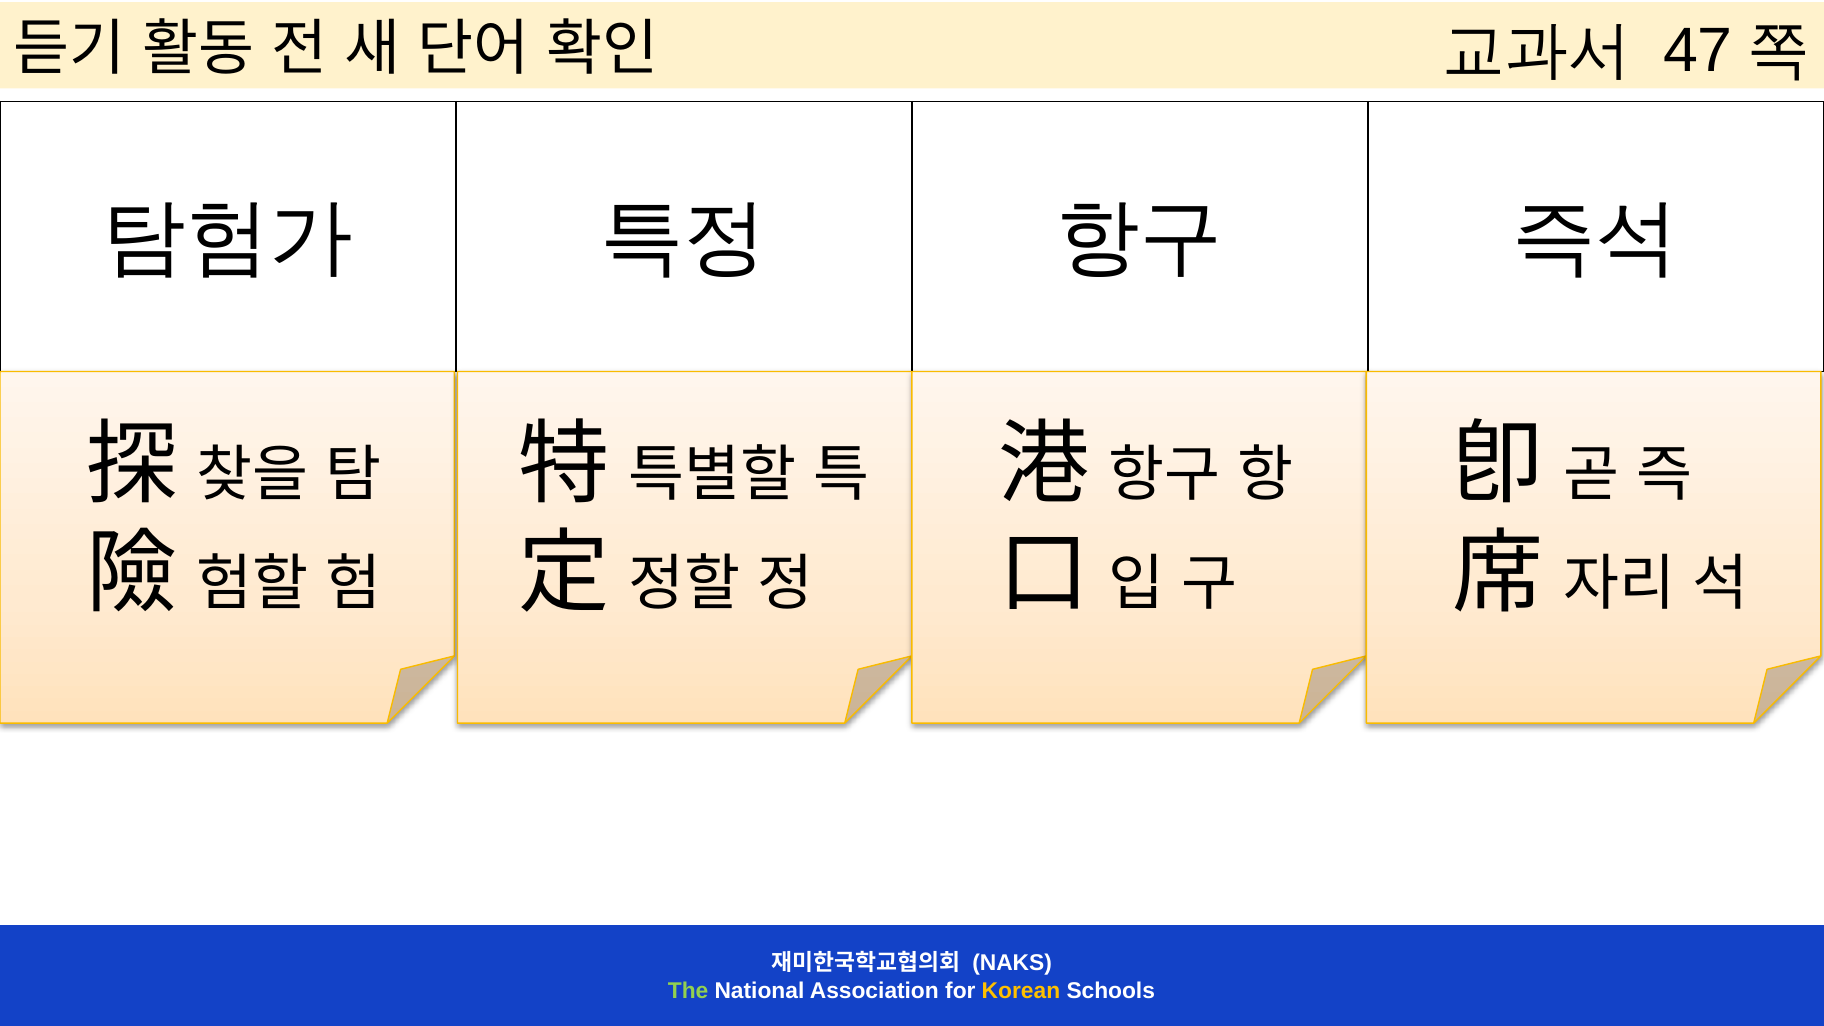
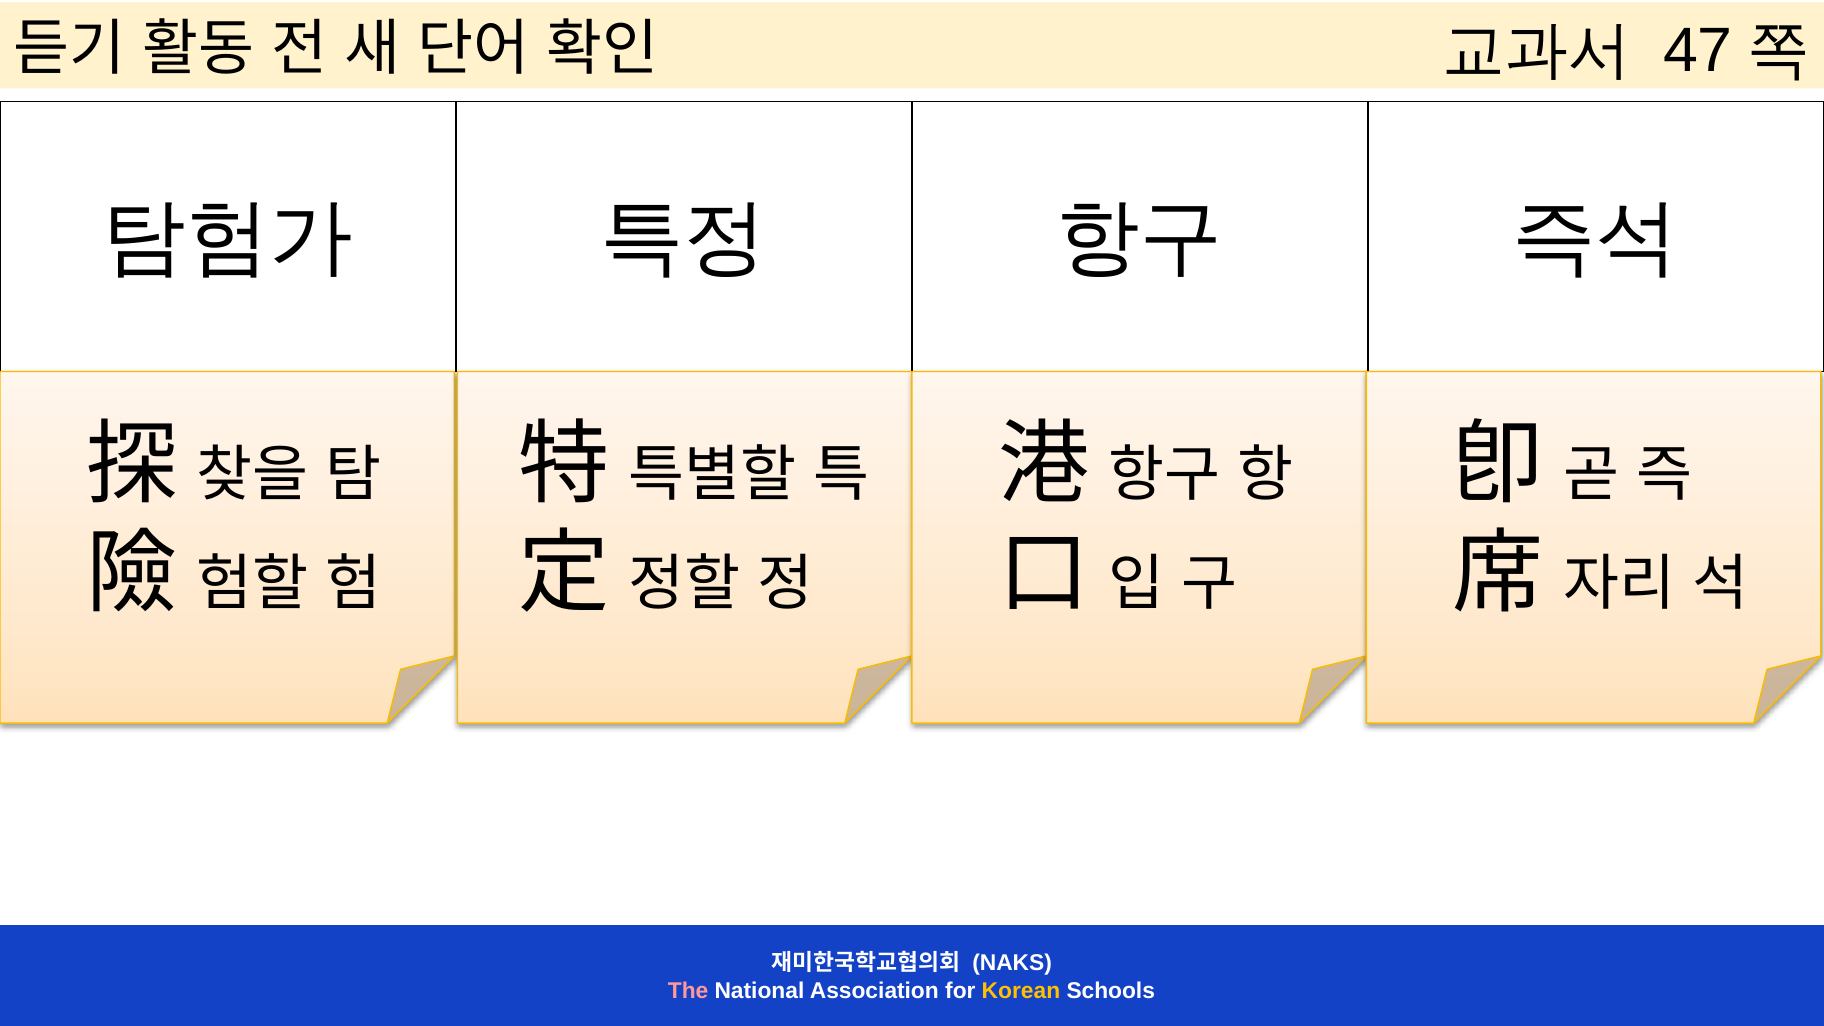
The colour: light green -> pink
